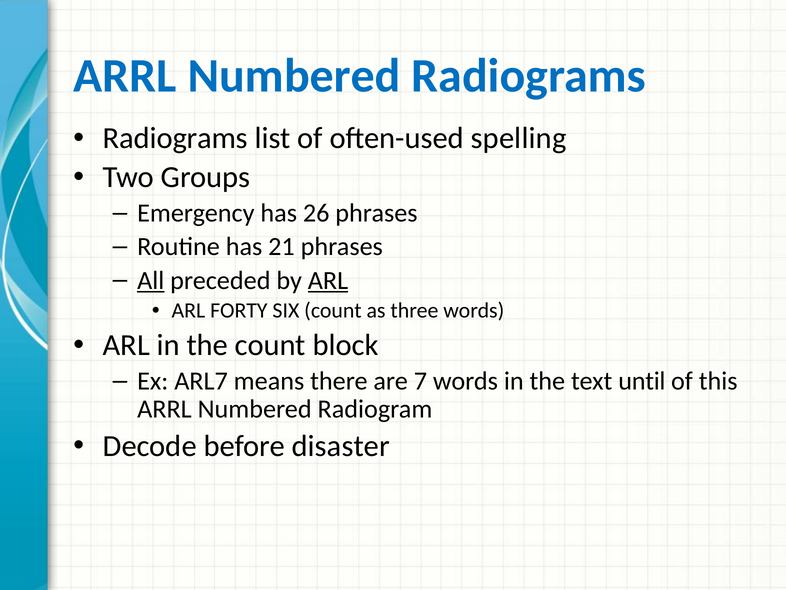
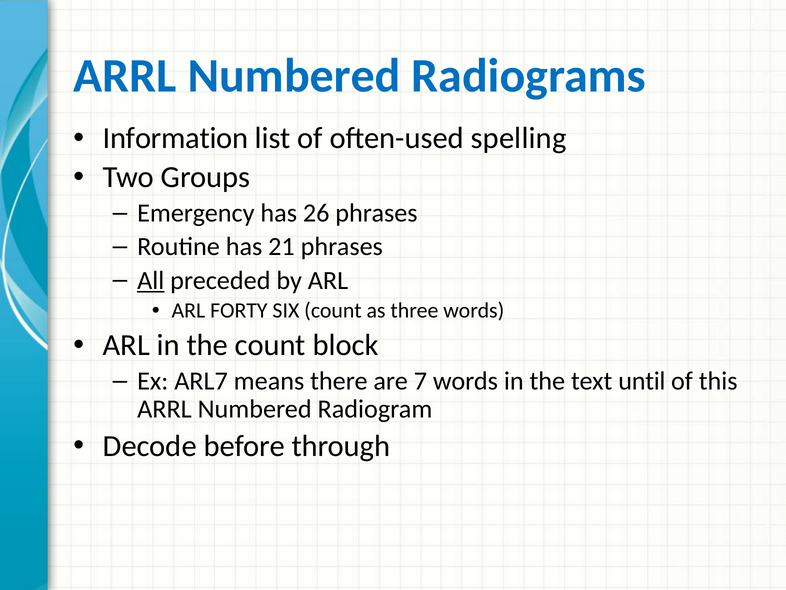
Radiograms at (175, 138): Radiograms -> Information
ARL at (328, 280) underline: present -> none
disaster: disaster -> through
